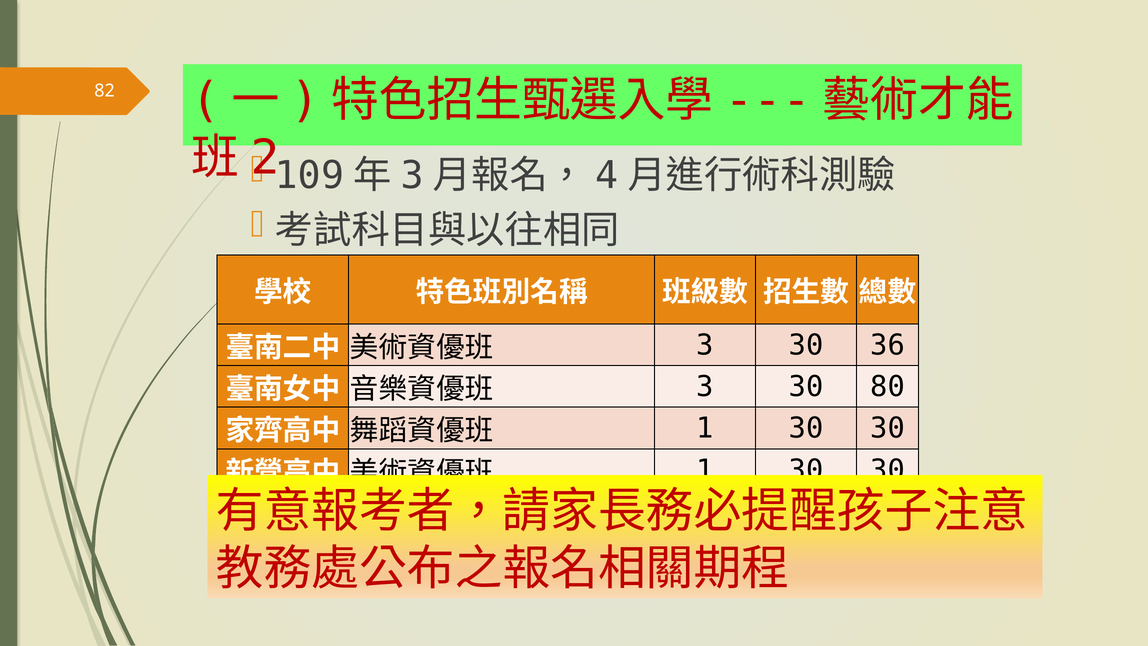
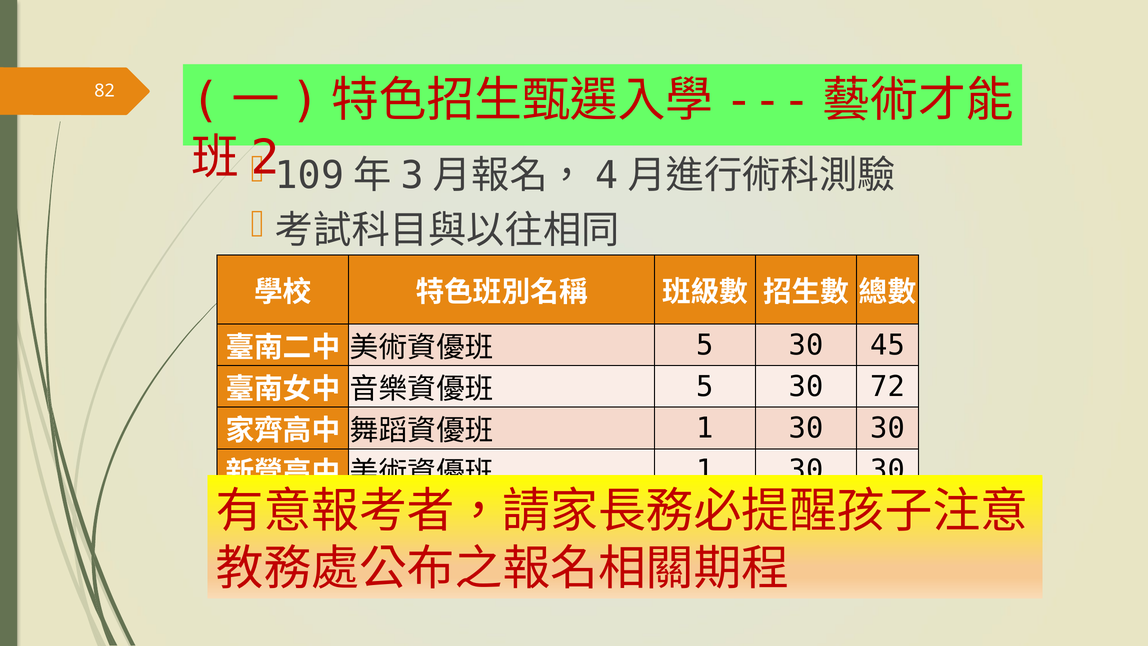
3 at (705, 345): 3 -> 5
36: 36 -> 45
3 at (705, 387): 3 -> 5
80: 80 -> 72
